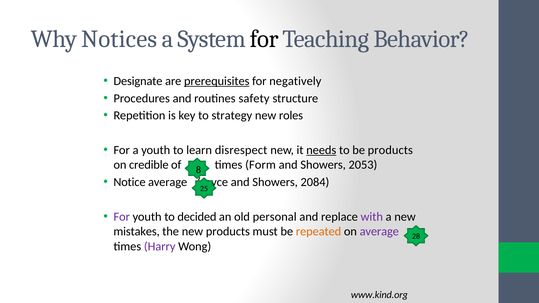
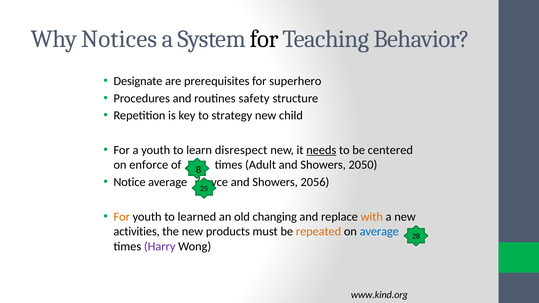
prerequisites underline: present -> none
negatively: negatively -> superhero
roles: roles -> child
be products: products -> centered
credible: credible -> enforce
Form: Form -> Adult
2053: 2053 -> 2050
2084: 2084 -> 2056
For at (122, 217) colour: purple -> orange
decided: decided -> learned
personal: personal -> changing
with colour: purple -> orange
mistakes: mistakes -> activities
average at (379, 232) colour: purple -> blue
